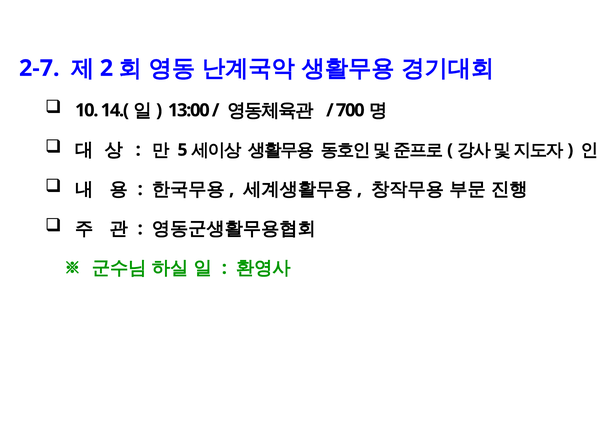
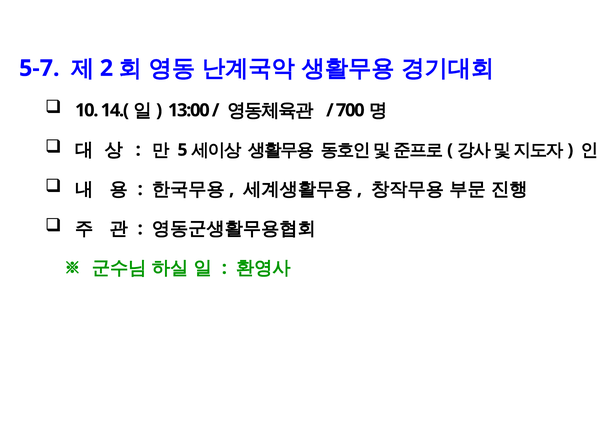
2-7: 2-7 -> 5-7
